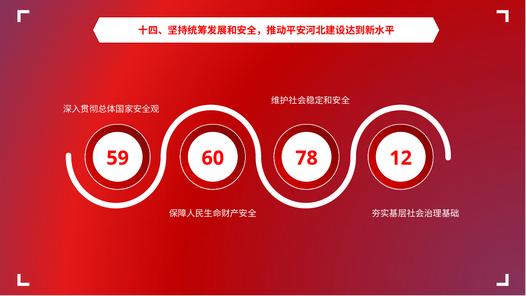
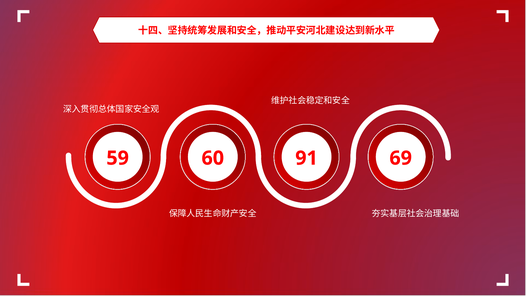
78: 78 -> 91
12: 12 -> 69
